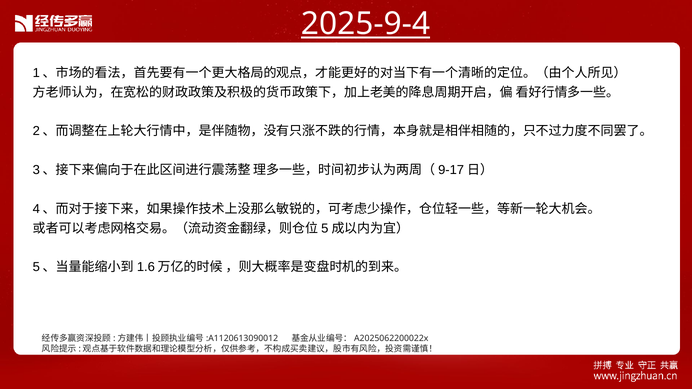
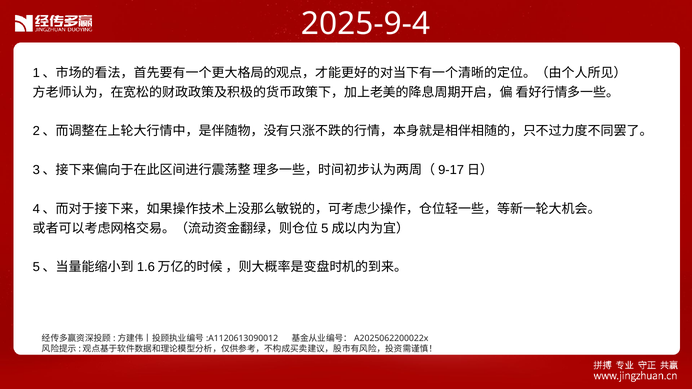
2025-9-4 underline: present -> none
